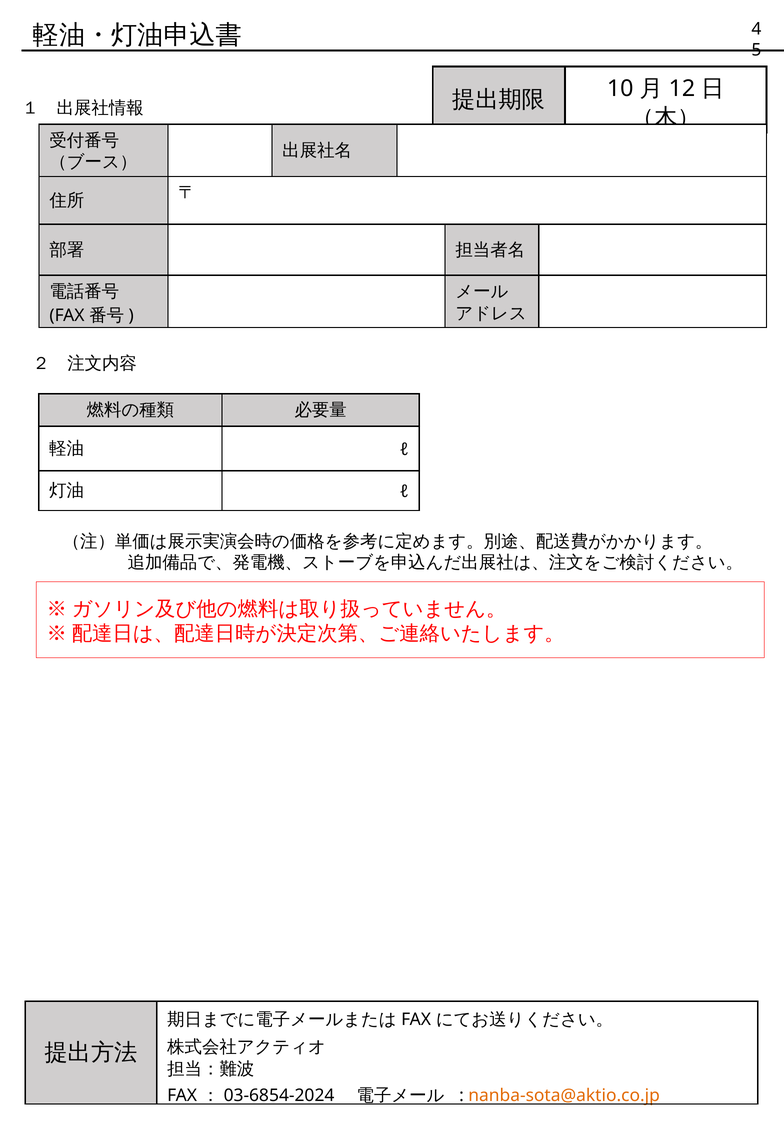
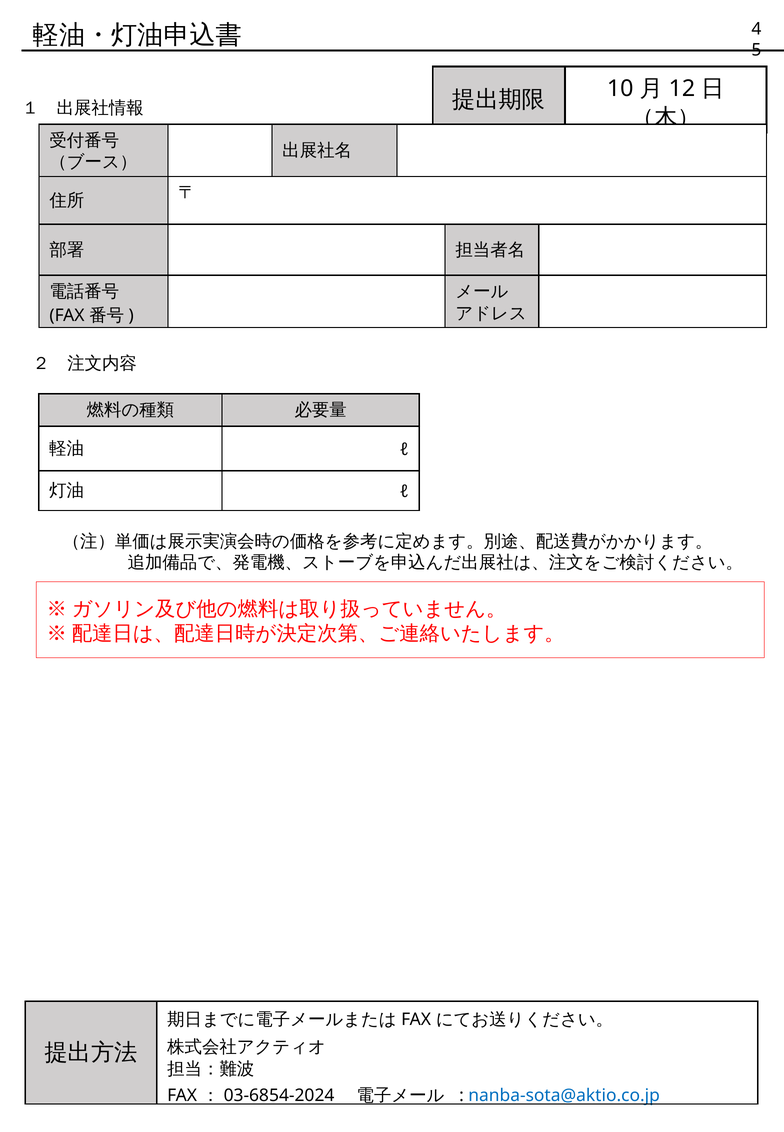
nanba-sota@aktio.co.jp colour: orange -> blue
